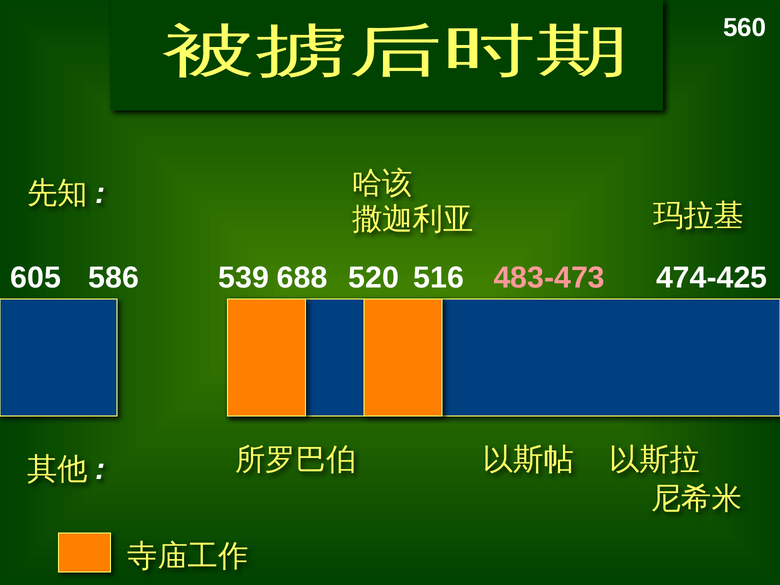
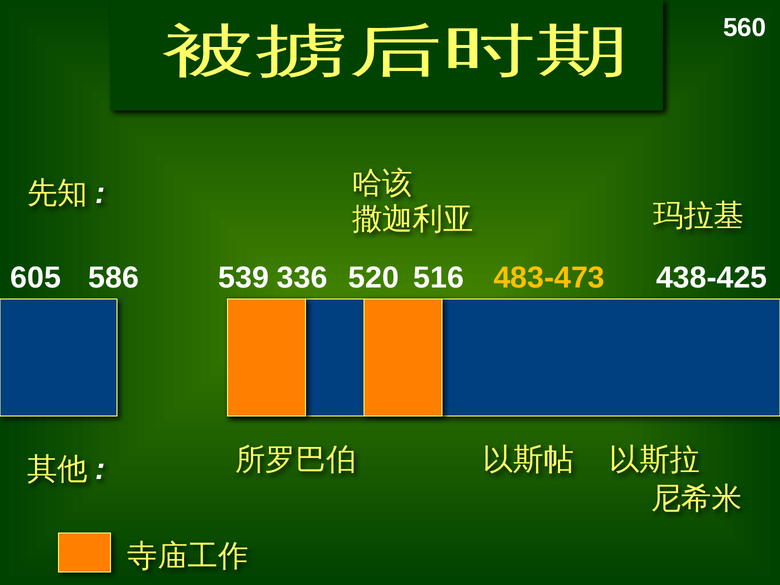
688: 688 -> 336
483-473 colour: pink -> yellow
474-425: 474-425 -> 438-425
